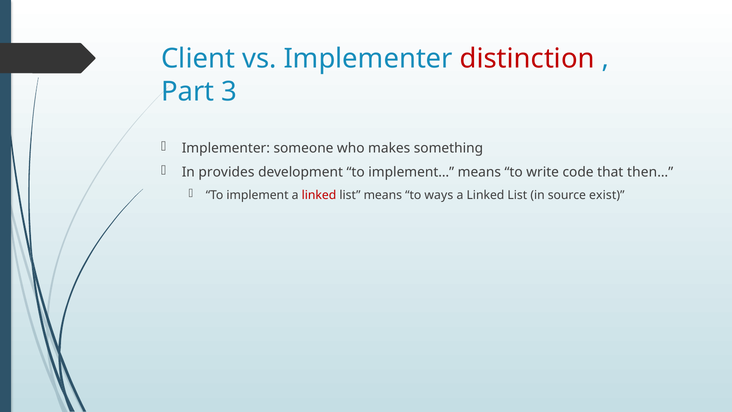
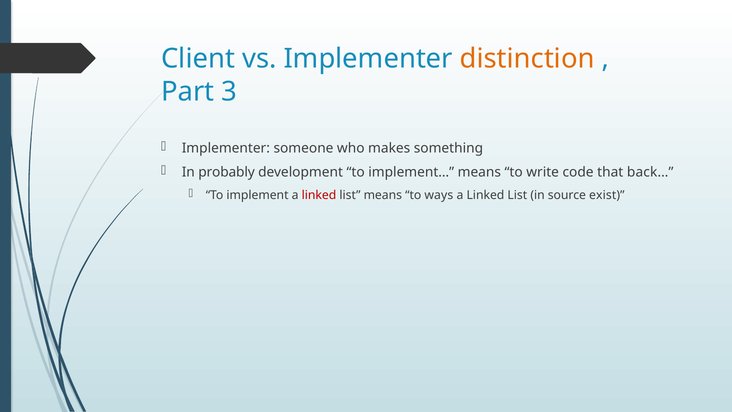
distinction colour: red -> orange
provides: provides -> probably
then…: then… -> back…
